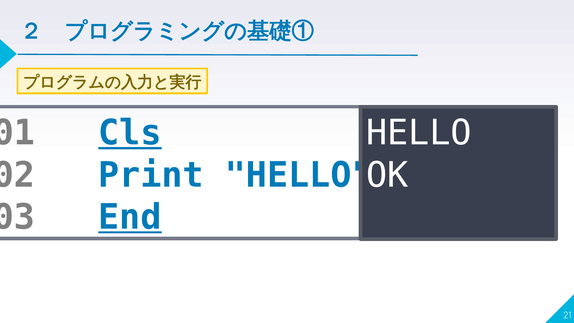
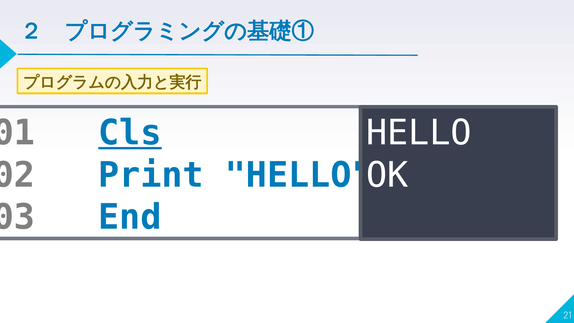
End underline: present -> none
